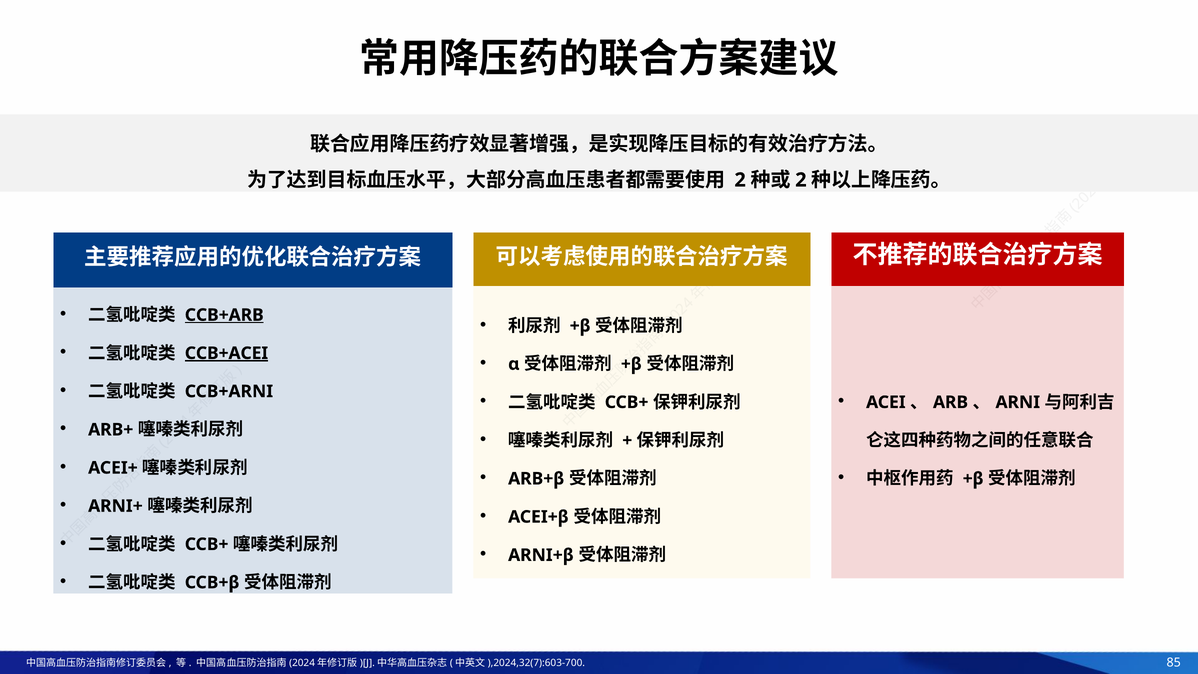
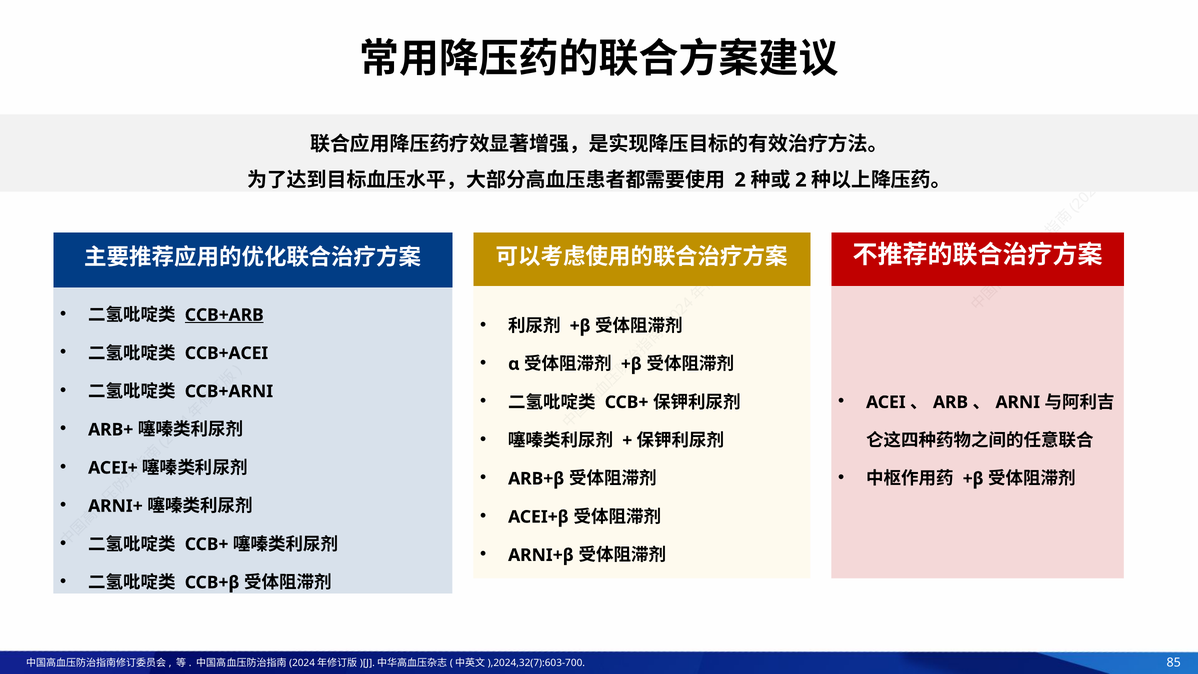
CCB+ACEI underline: present -> none
